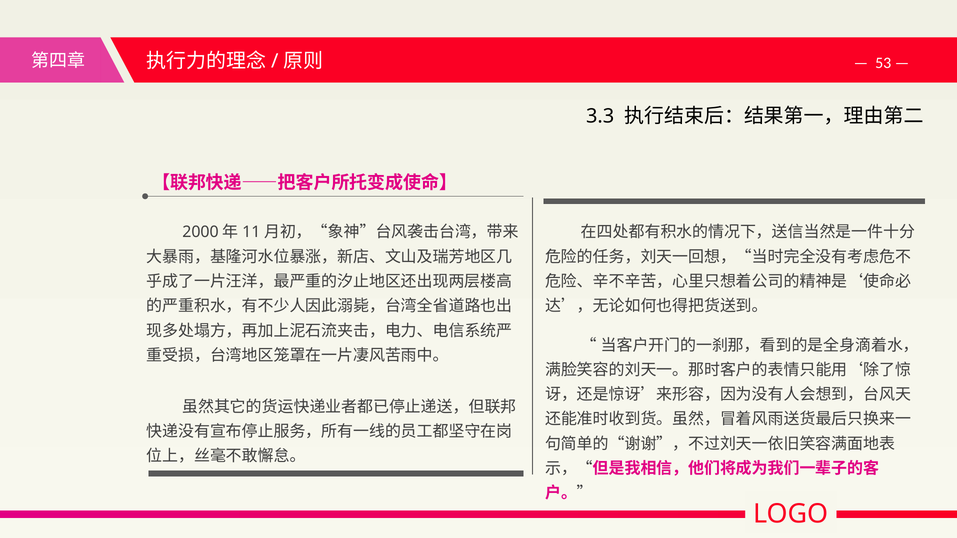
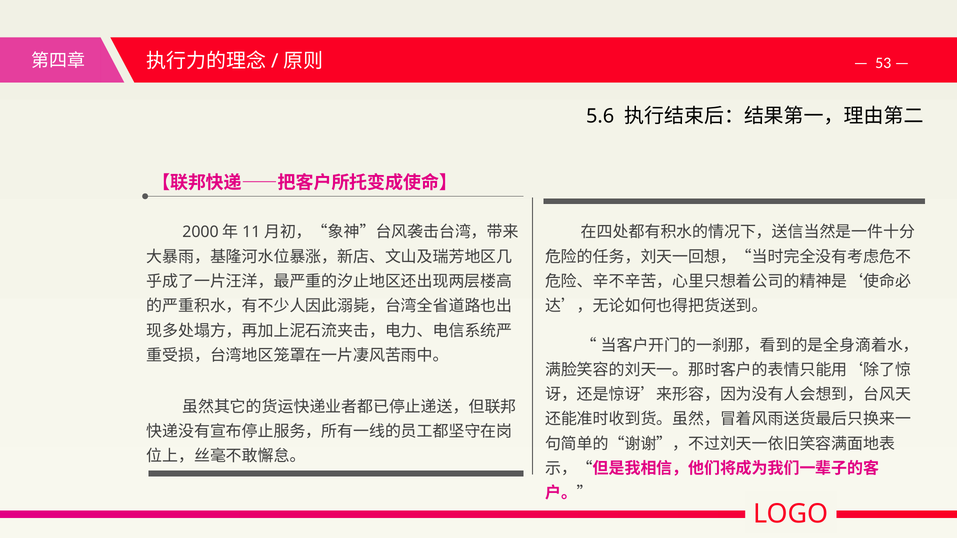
3.3: 3.3 -> 5.6
